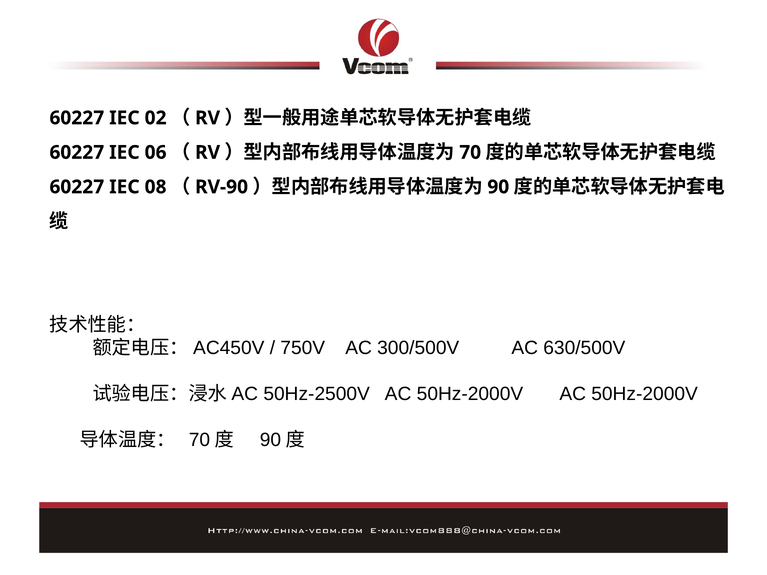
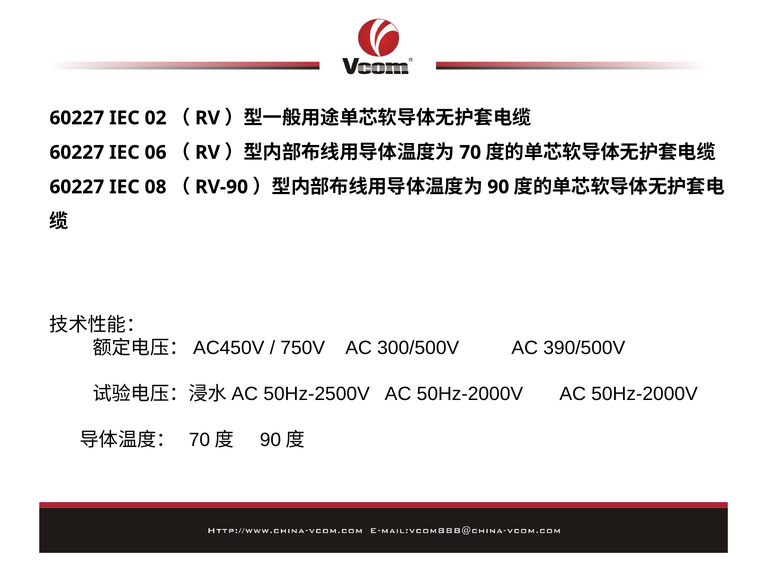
630/500V: 630/500V -> 390/500V
